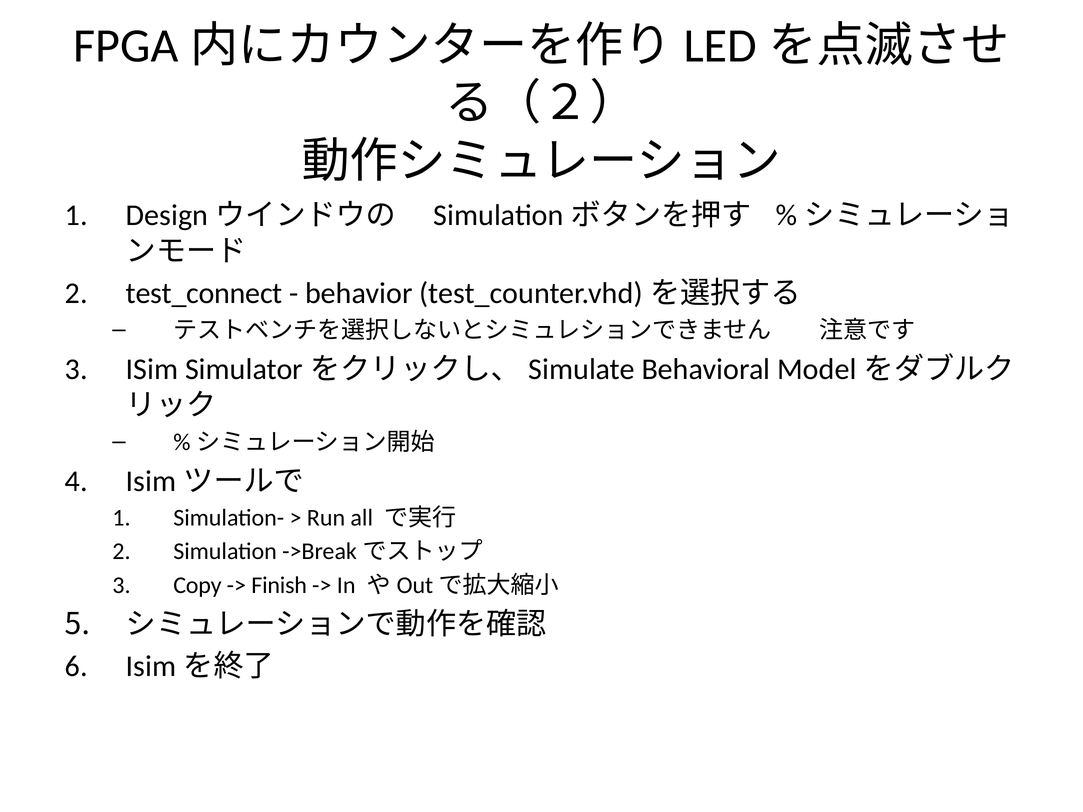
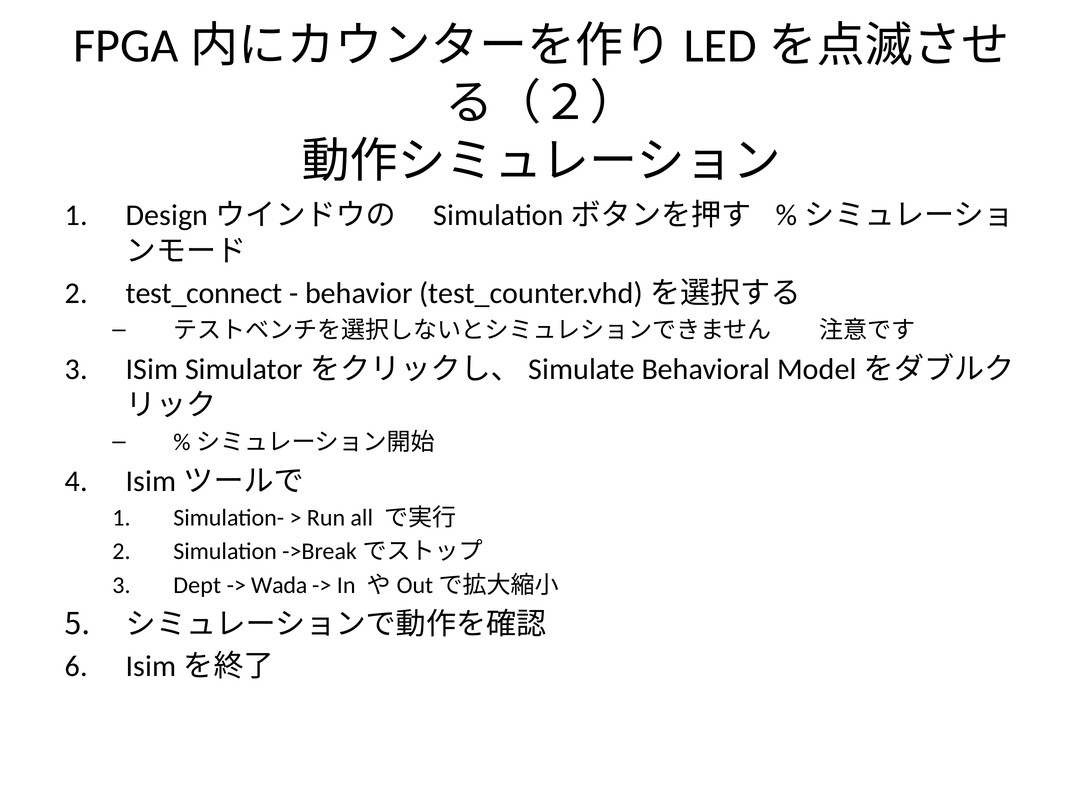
Copy: Copy -> Dept
Finish: Finish -> Wada
